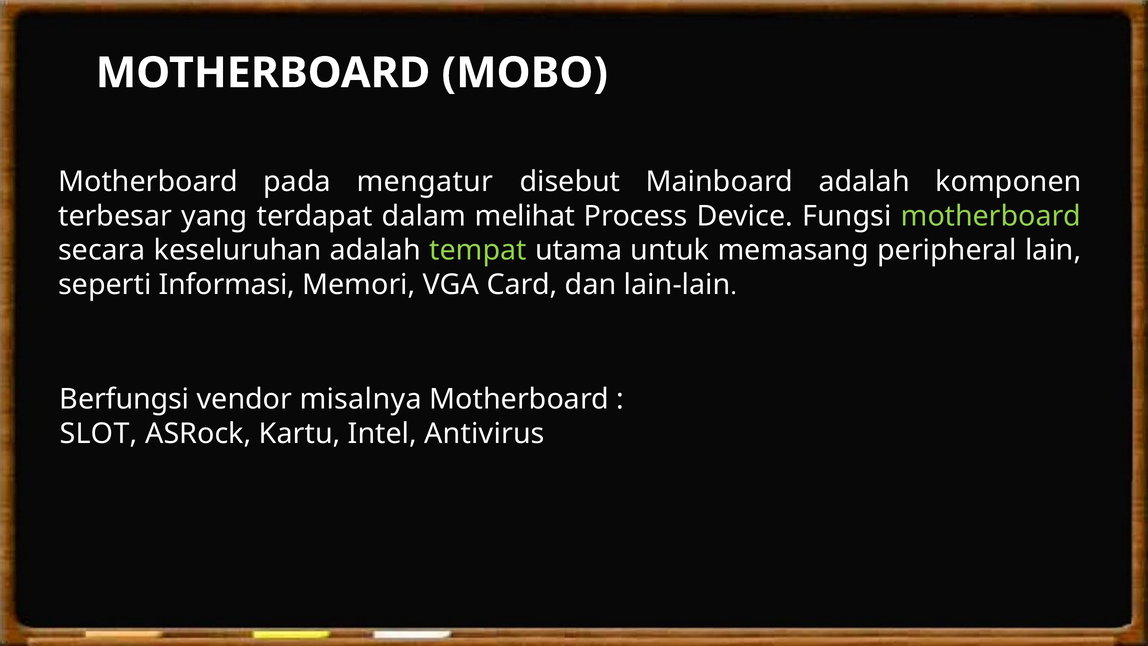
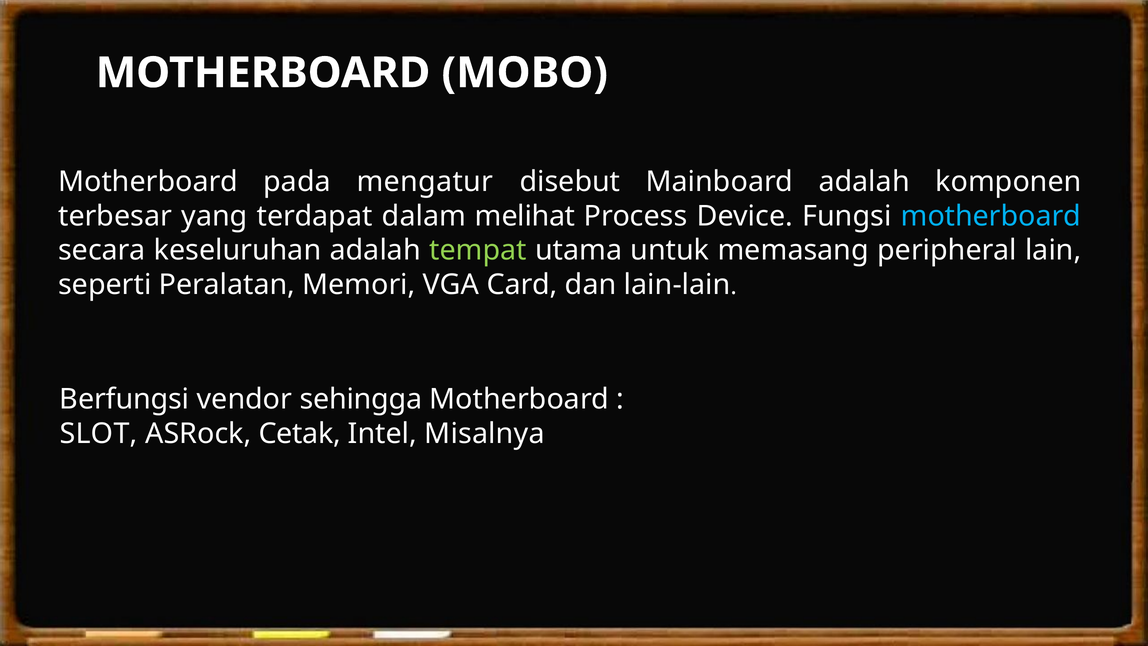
motherboard at (991, 216) colour: light green -> light blue
Informasi: Informasi -> Peralatan
misalnya: misalnya -> sehingga
Kartu: Kartu -> Cetak
Antivirus: Antivirus -> Misalnya
